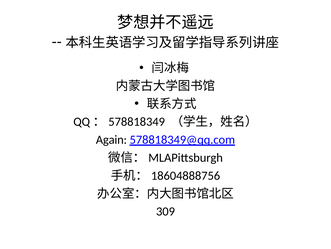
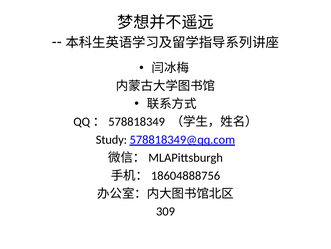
Again: Again -> Study
